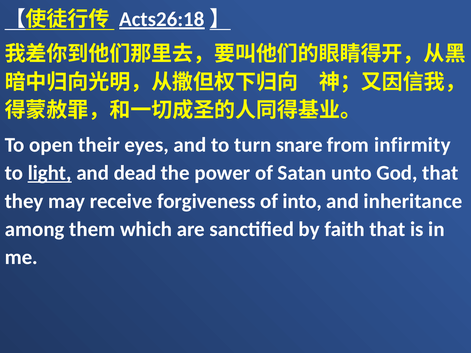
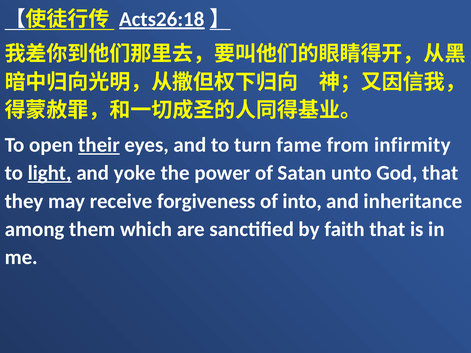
their underline: none -> present
snare: snare -> fame
dead: dead -> yoke
